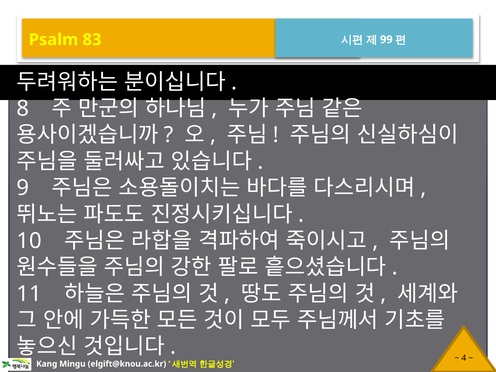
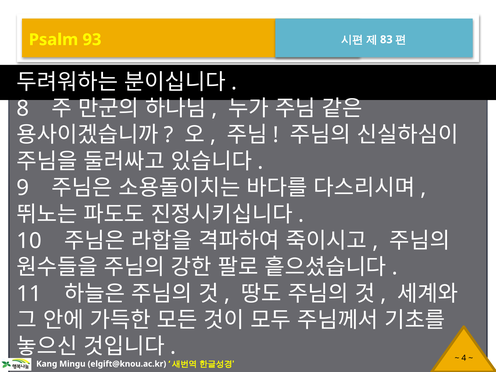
83: 83 -> 93
99: 99 -> 83
